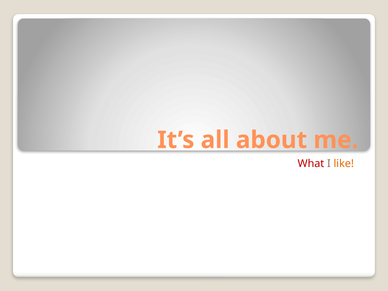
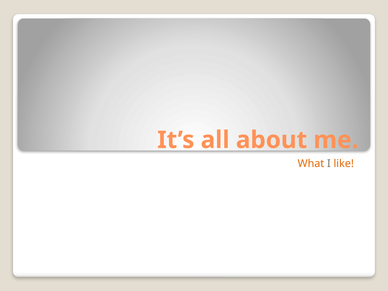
What colour: red -> orange
